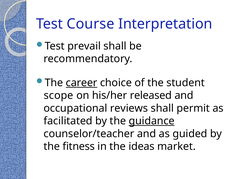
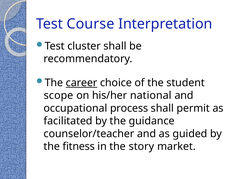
prevail: prevail -> cluster
released: released -> national
reviews: reviews -> process
guidance underline: present -> none
ideas: ideas -> story
